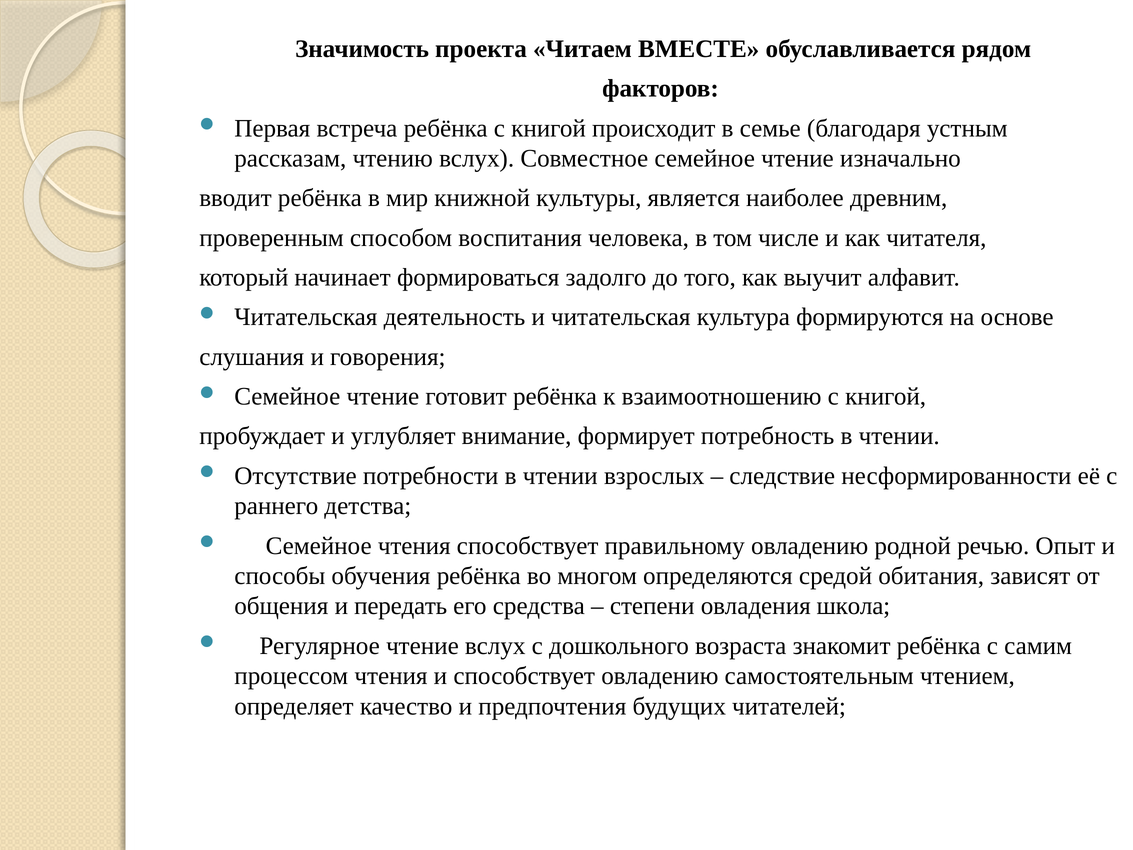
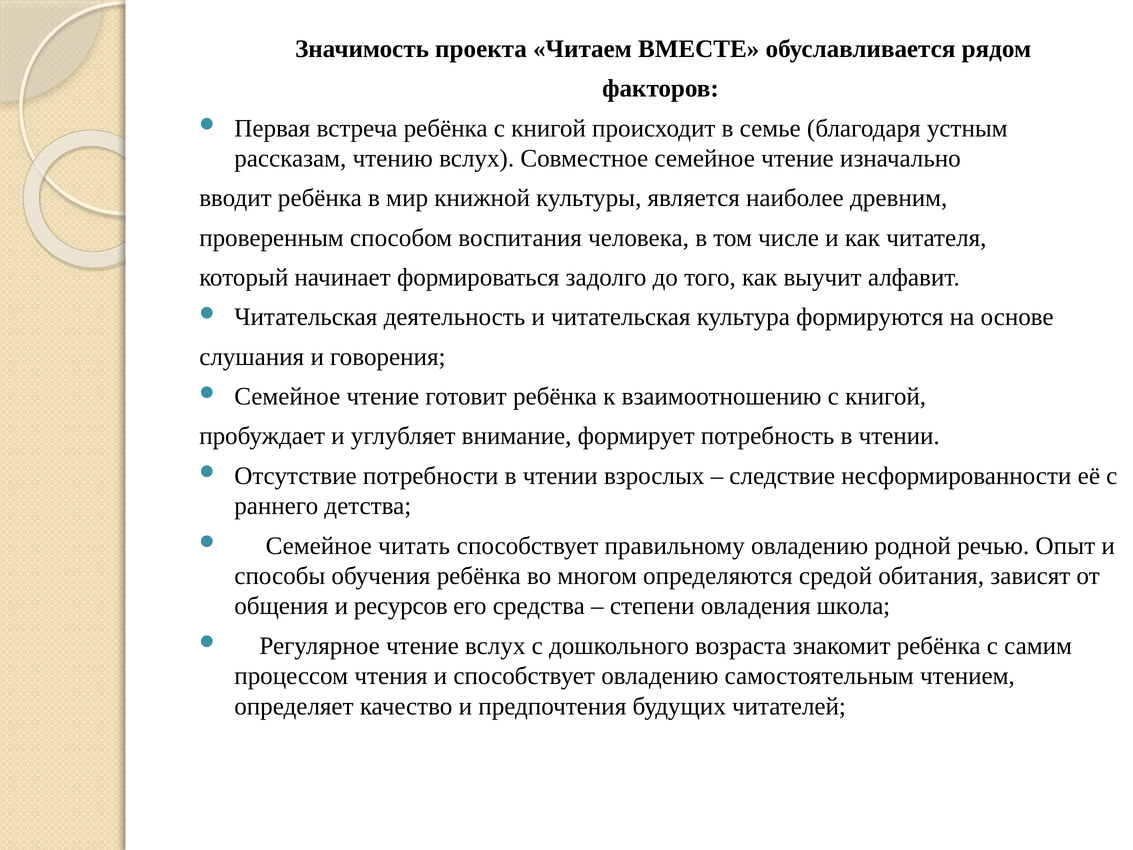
Семейное чтения: чтения -> читать
передать: передать -> ресурсов
